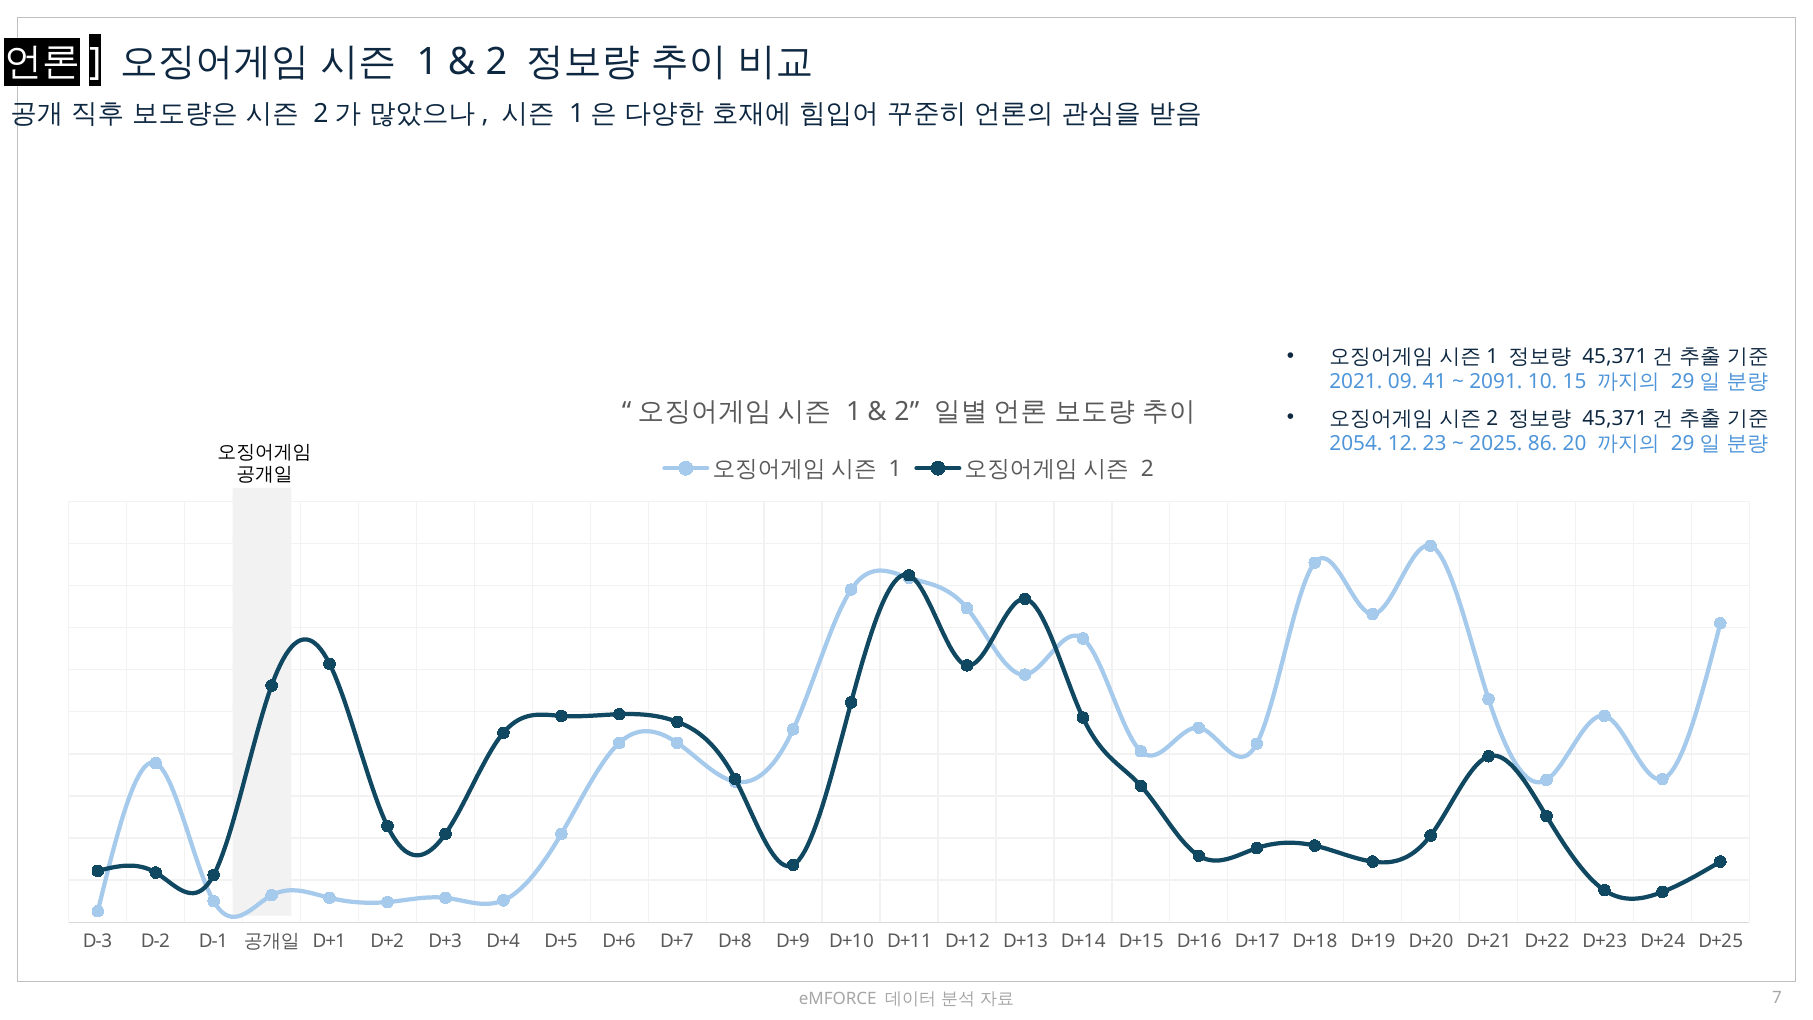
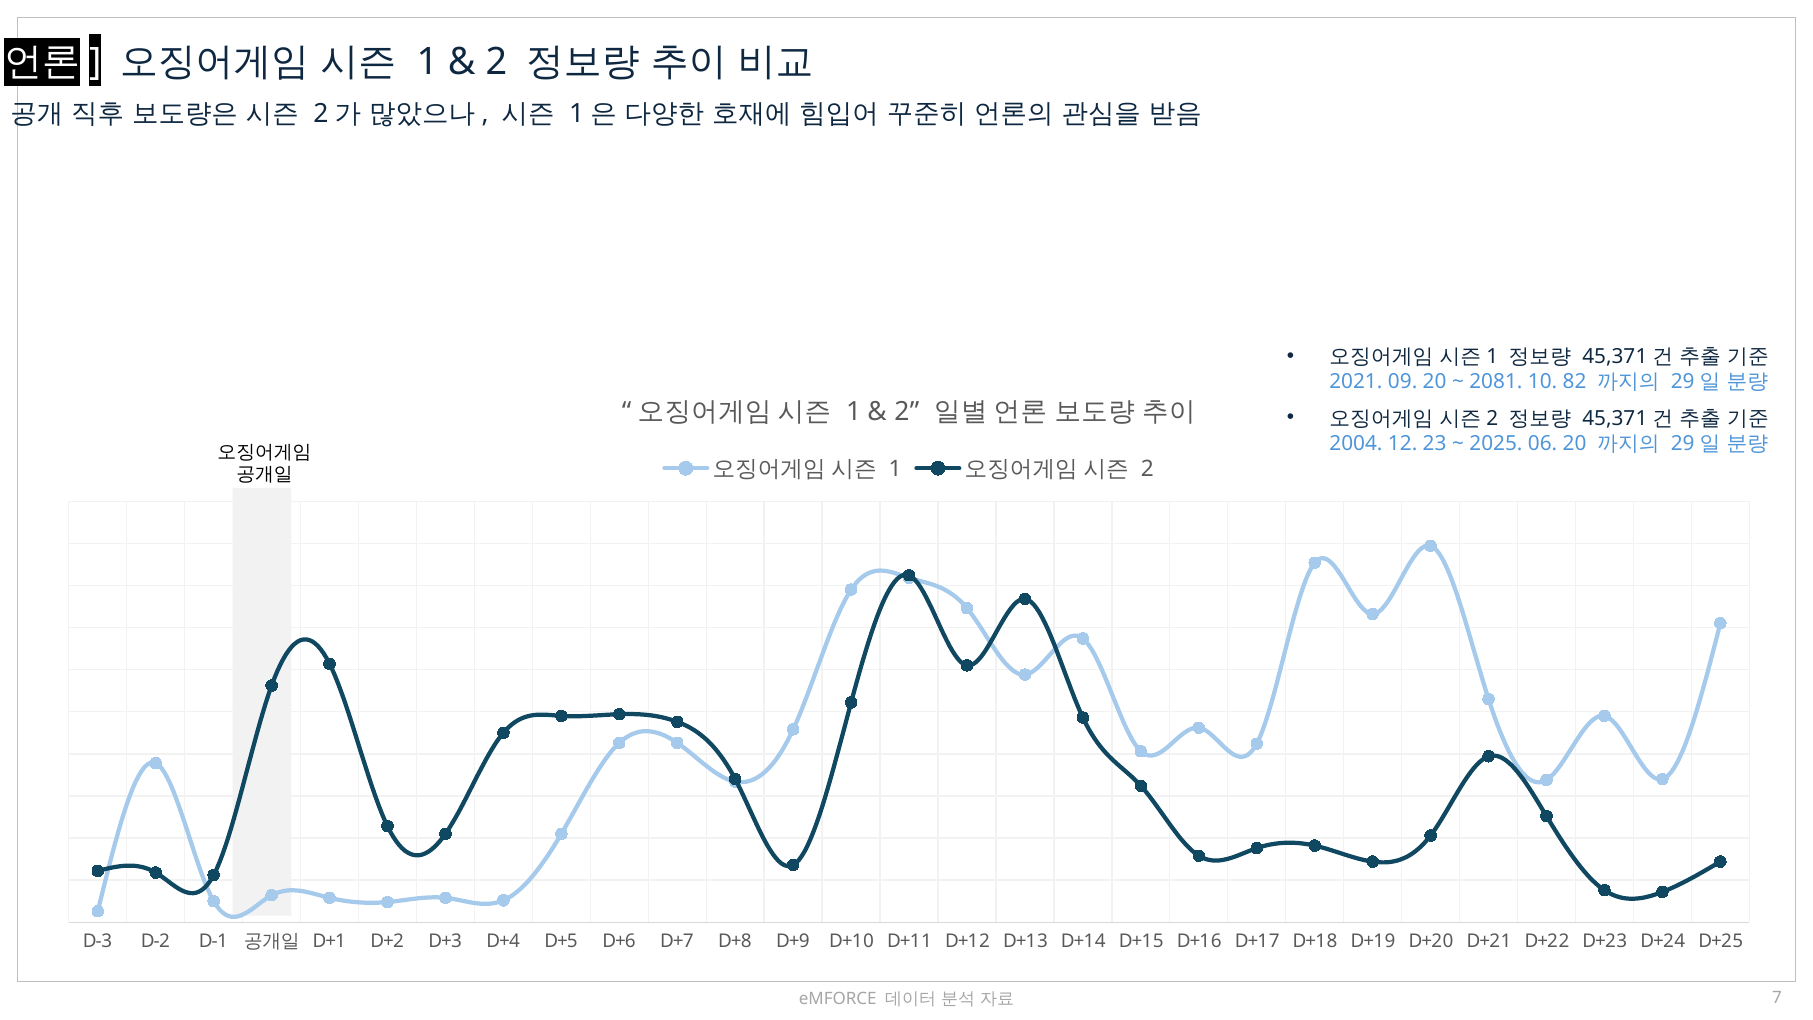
09 41: 41 -> 20
2091: 2091 -> 2081
15: 15 -> 82
2054: 2054 -> 2004
86: 86 -> 06
